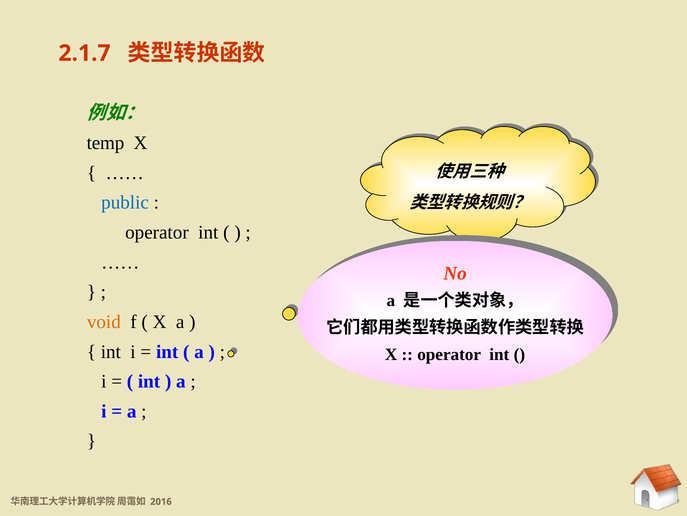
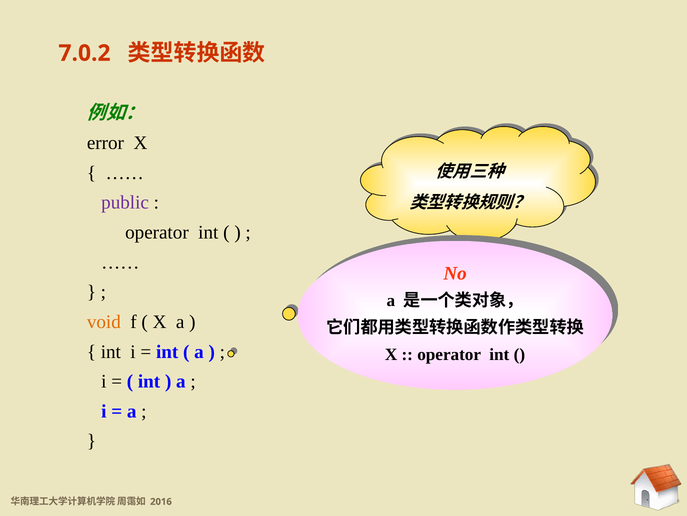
2.1.7: 2.1.7 -> 7.0.2
temp: temp -> error
public colour: blue -> purple
